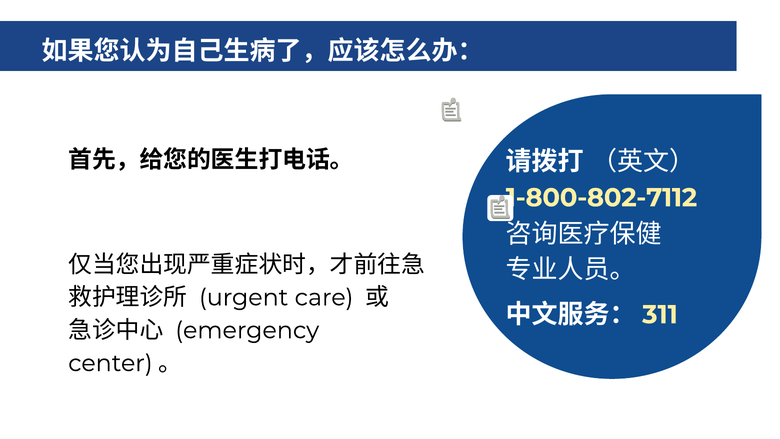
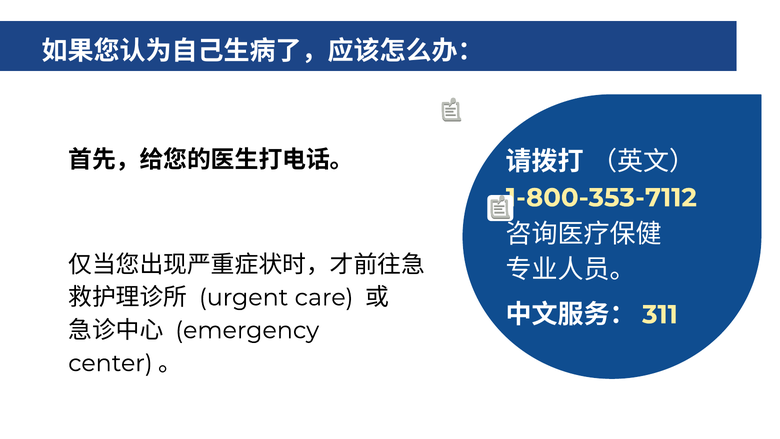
1-800-802-7112: 1-800-802-7112 -> 1-800-353-7112
